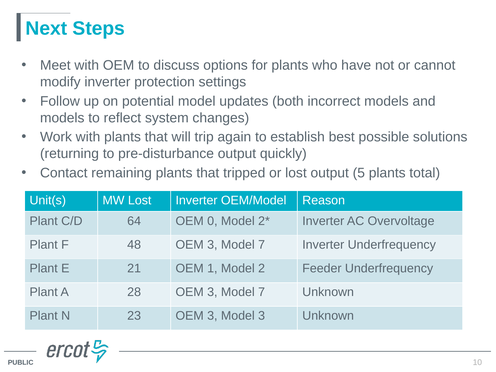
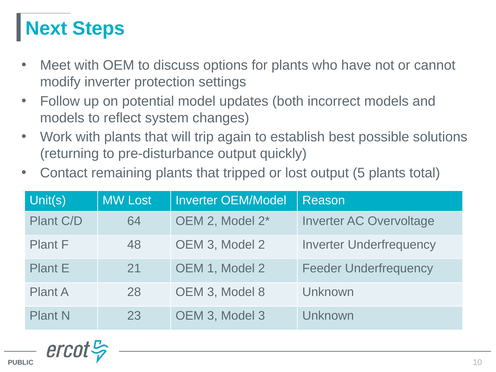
OEM 0: 0 -> 2
7 at (262, 245): 7 -> 2
7 at (262, 292): 7 -> 8
